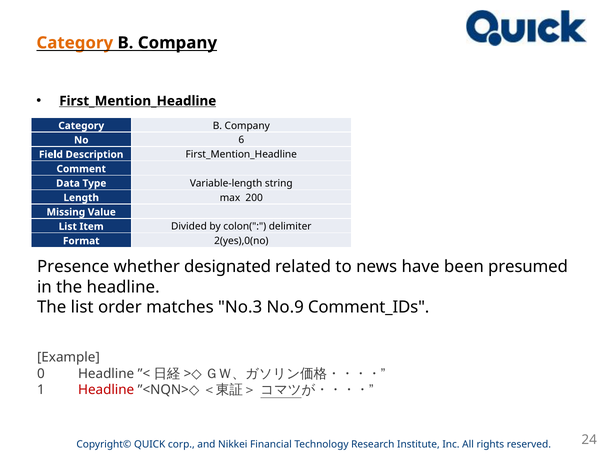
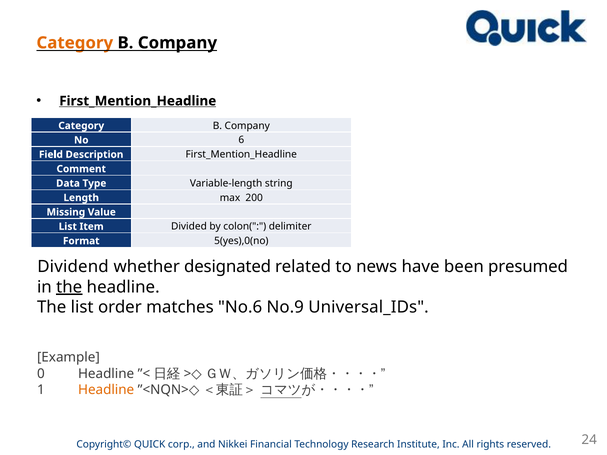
2(yes),0(no: 2(yes),0(no -> 5(yes),0(no
Presence: Presence -> Dividend
the at (69, 287) underline: none -> present
No.3: No.3 -> No.6
Comment_IDs: Comment_IDs -> Universal_IDs
Headline at (106, 390) colour: red -> orange
